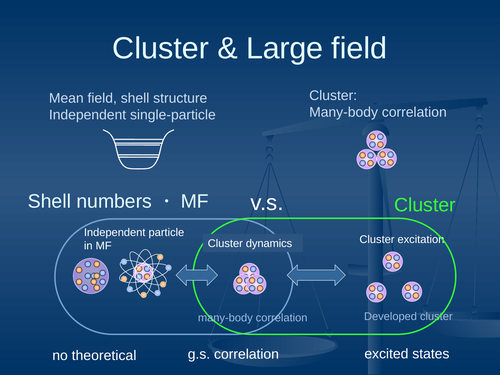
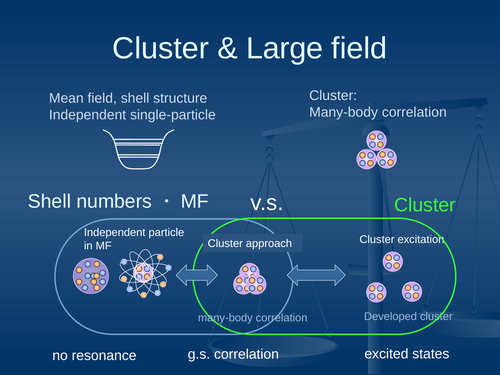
dynamics: dynamics -> approach
theoretical: theoretical -> resonance
